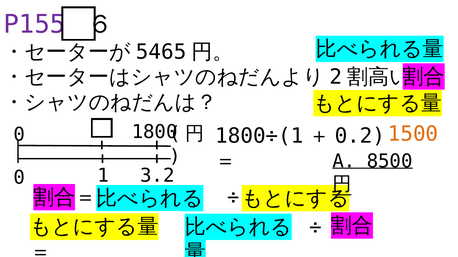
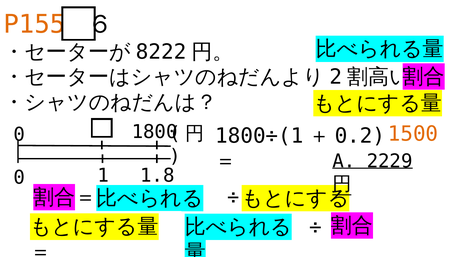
P155 colour: purple -> orange
5465: 5465 -> 8222
8500: 8500 -> 2229
3.2: 3.2 -> 1.8
